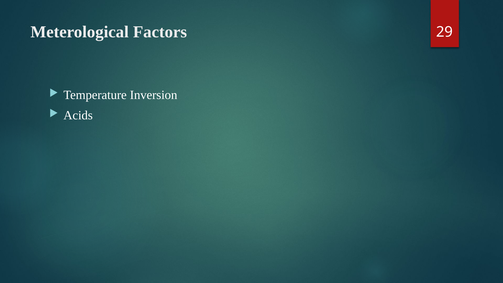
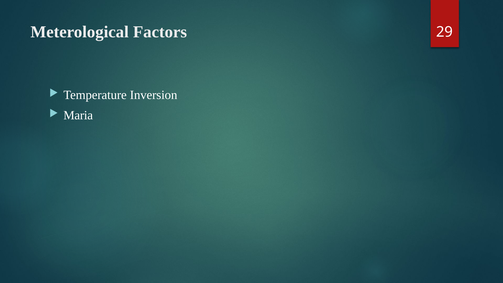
Acids: Acids -> Maria
